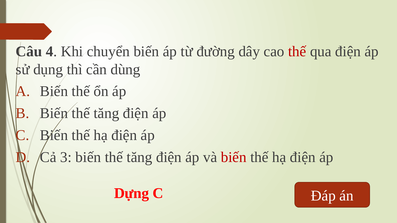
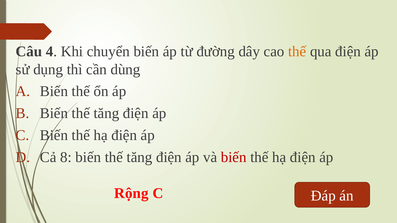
thế at (297, 52) colour: red -> orange
3: 3 -> 8
Dựng: Dựng -> Rộng
